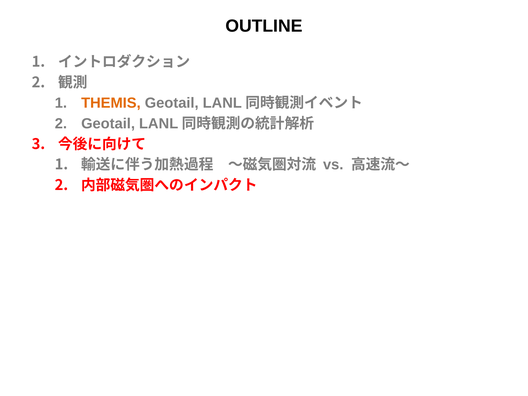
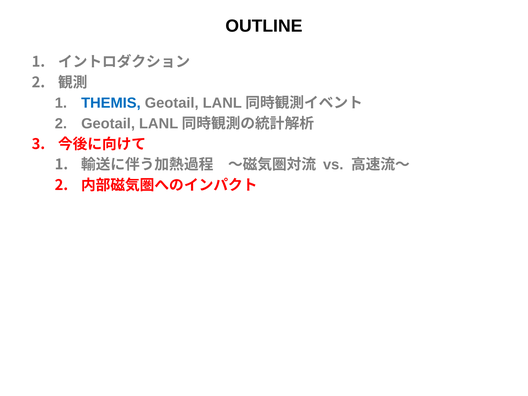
THEMIS colour: orange -> blue
